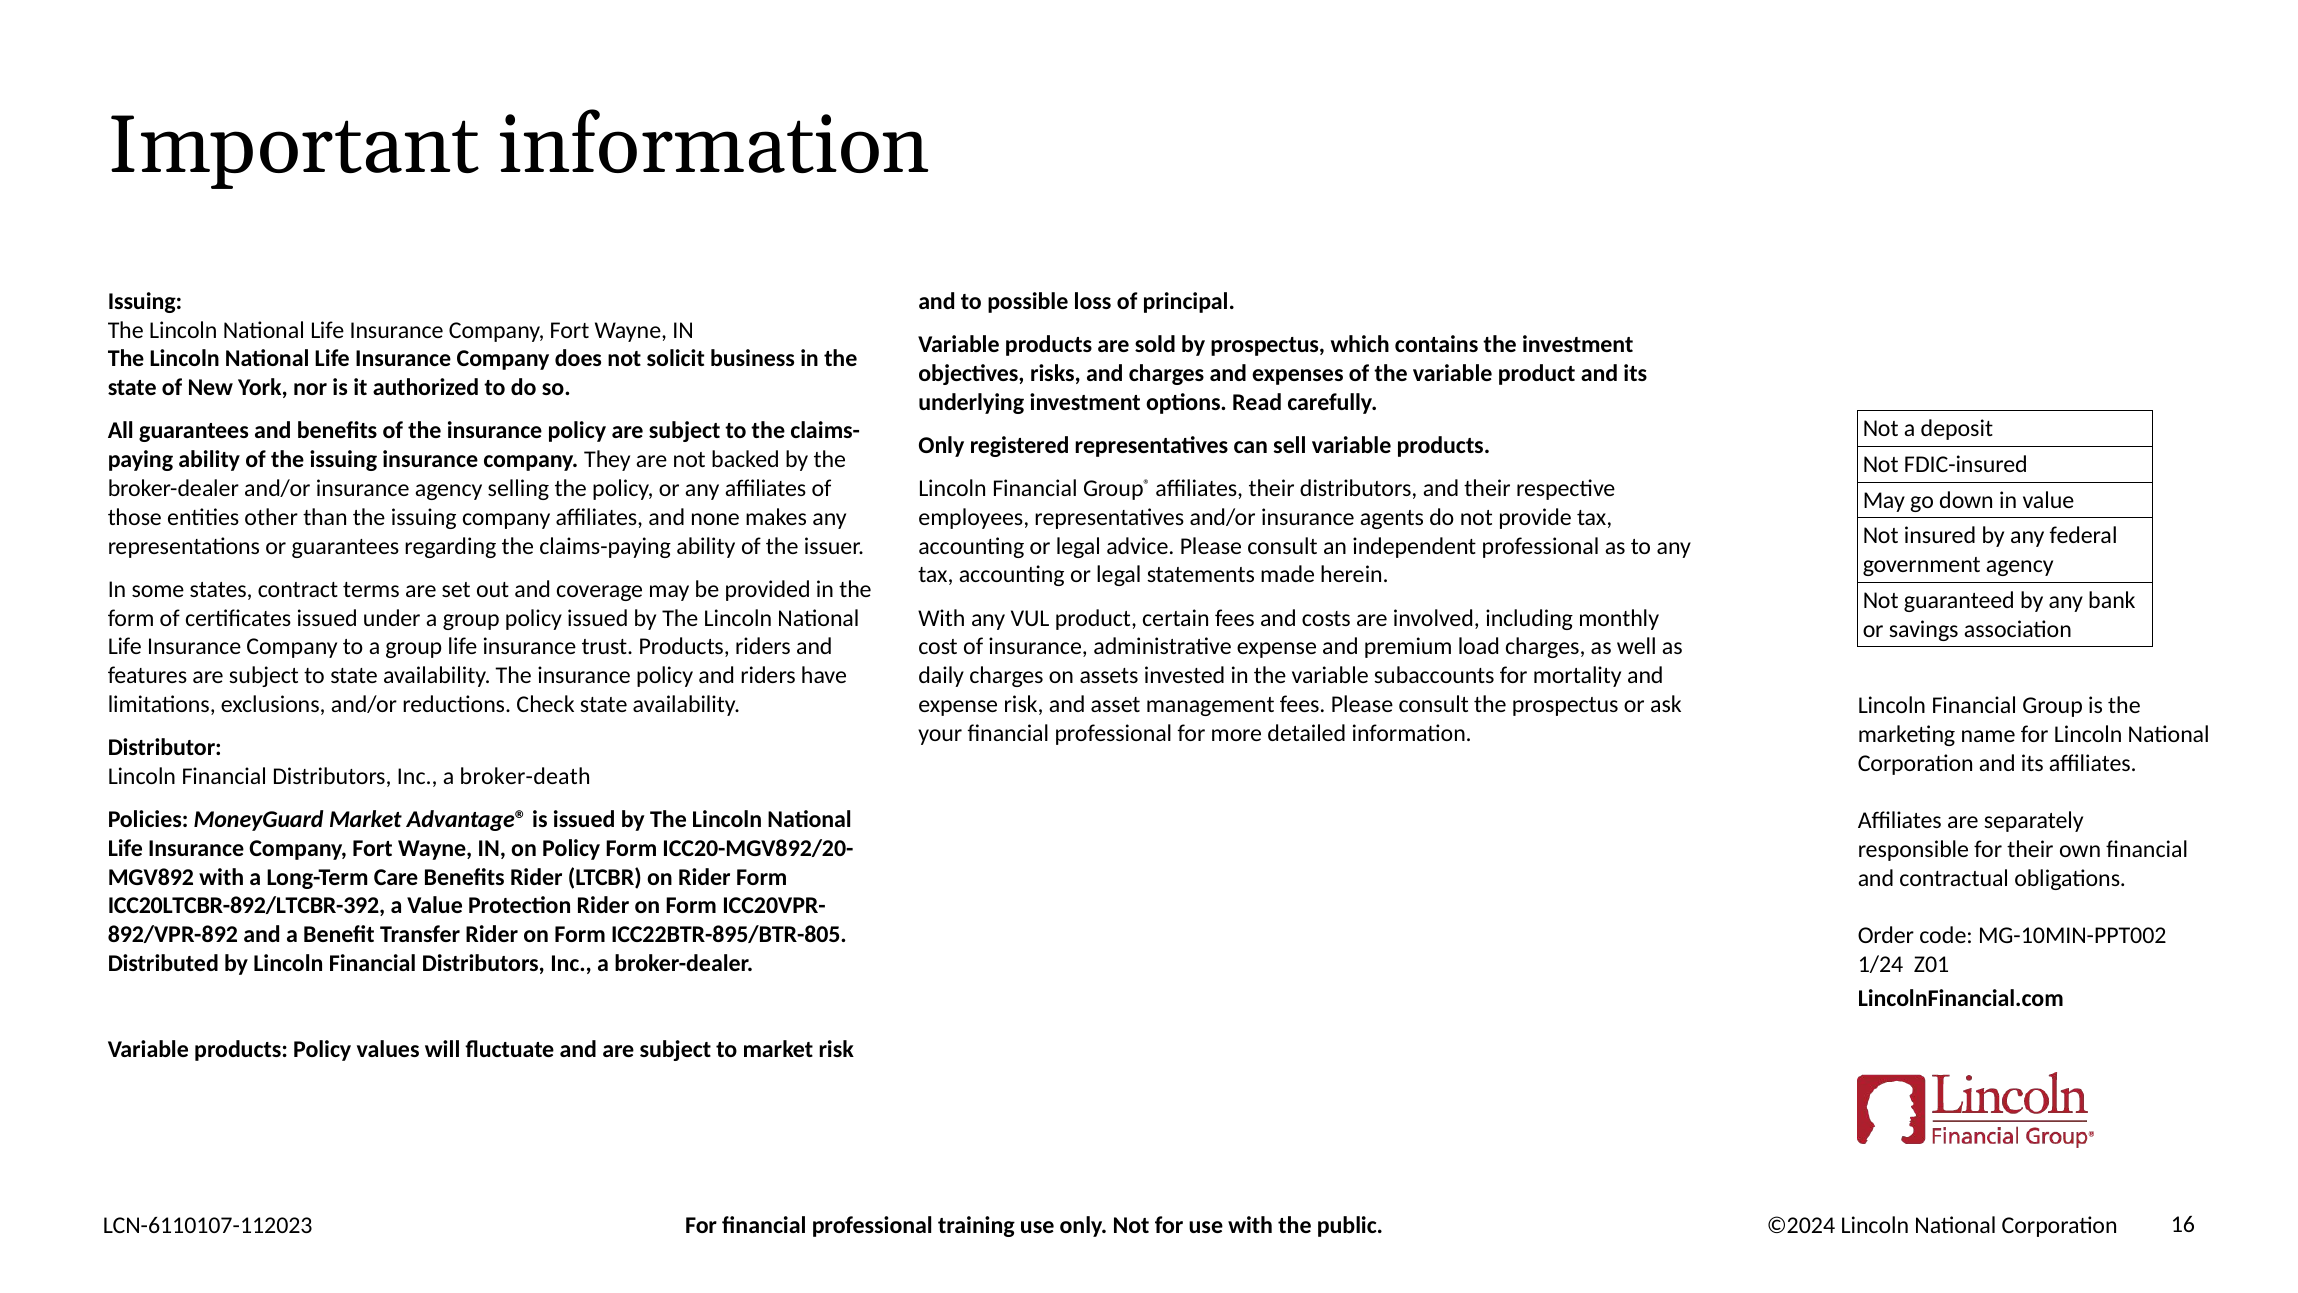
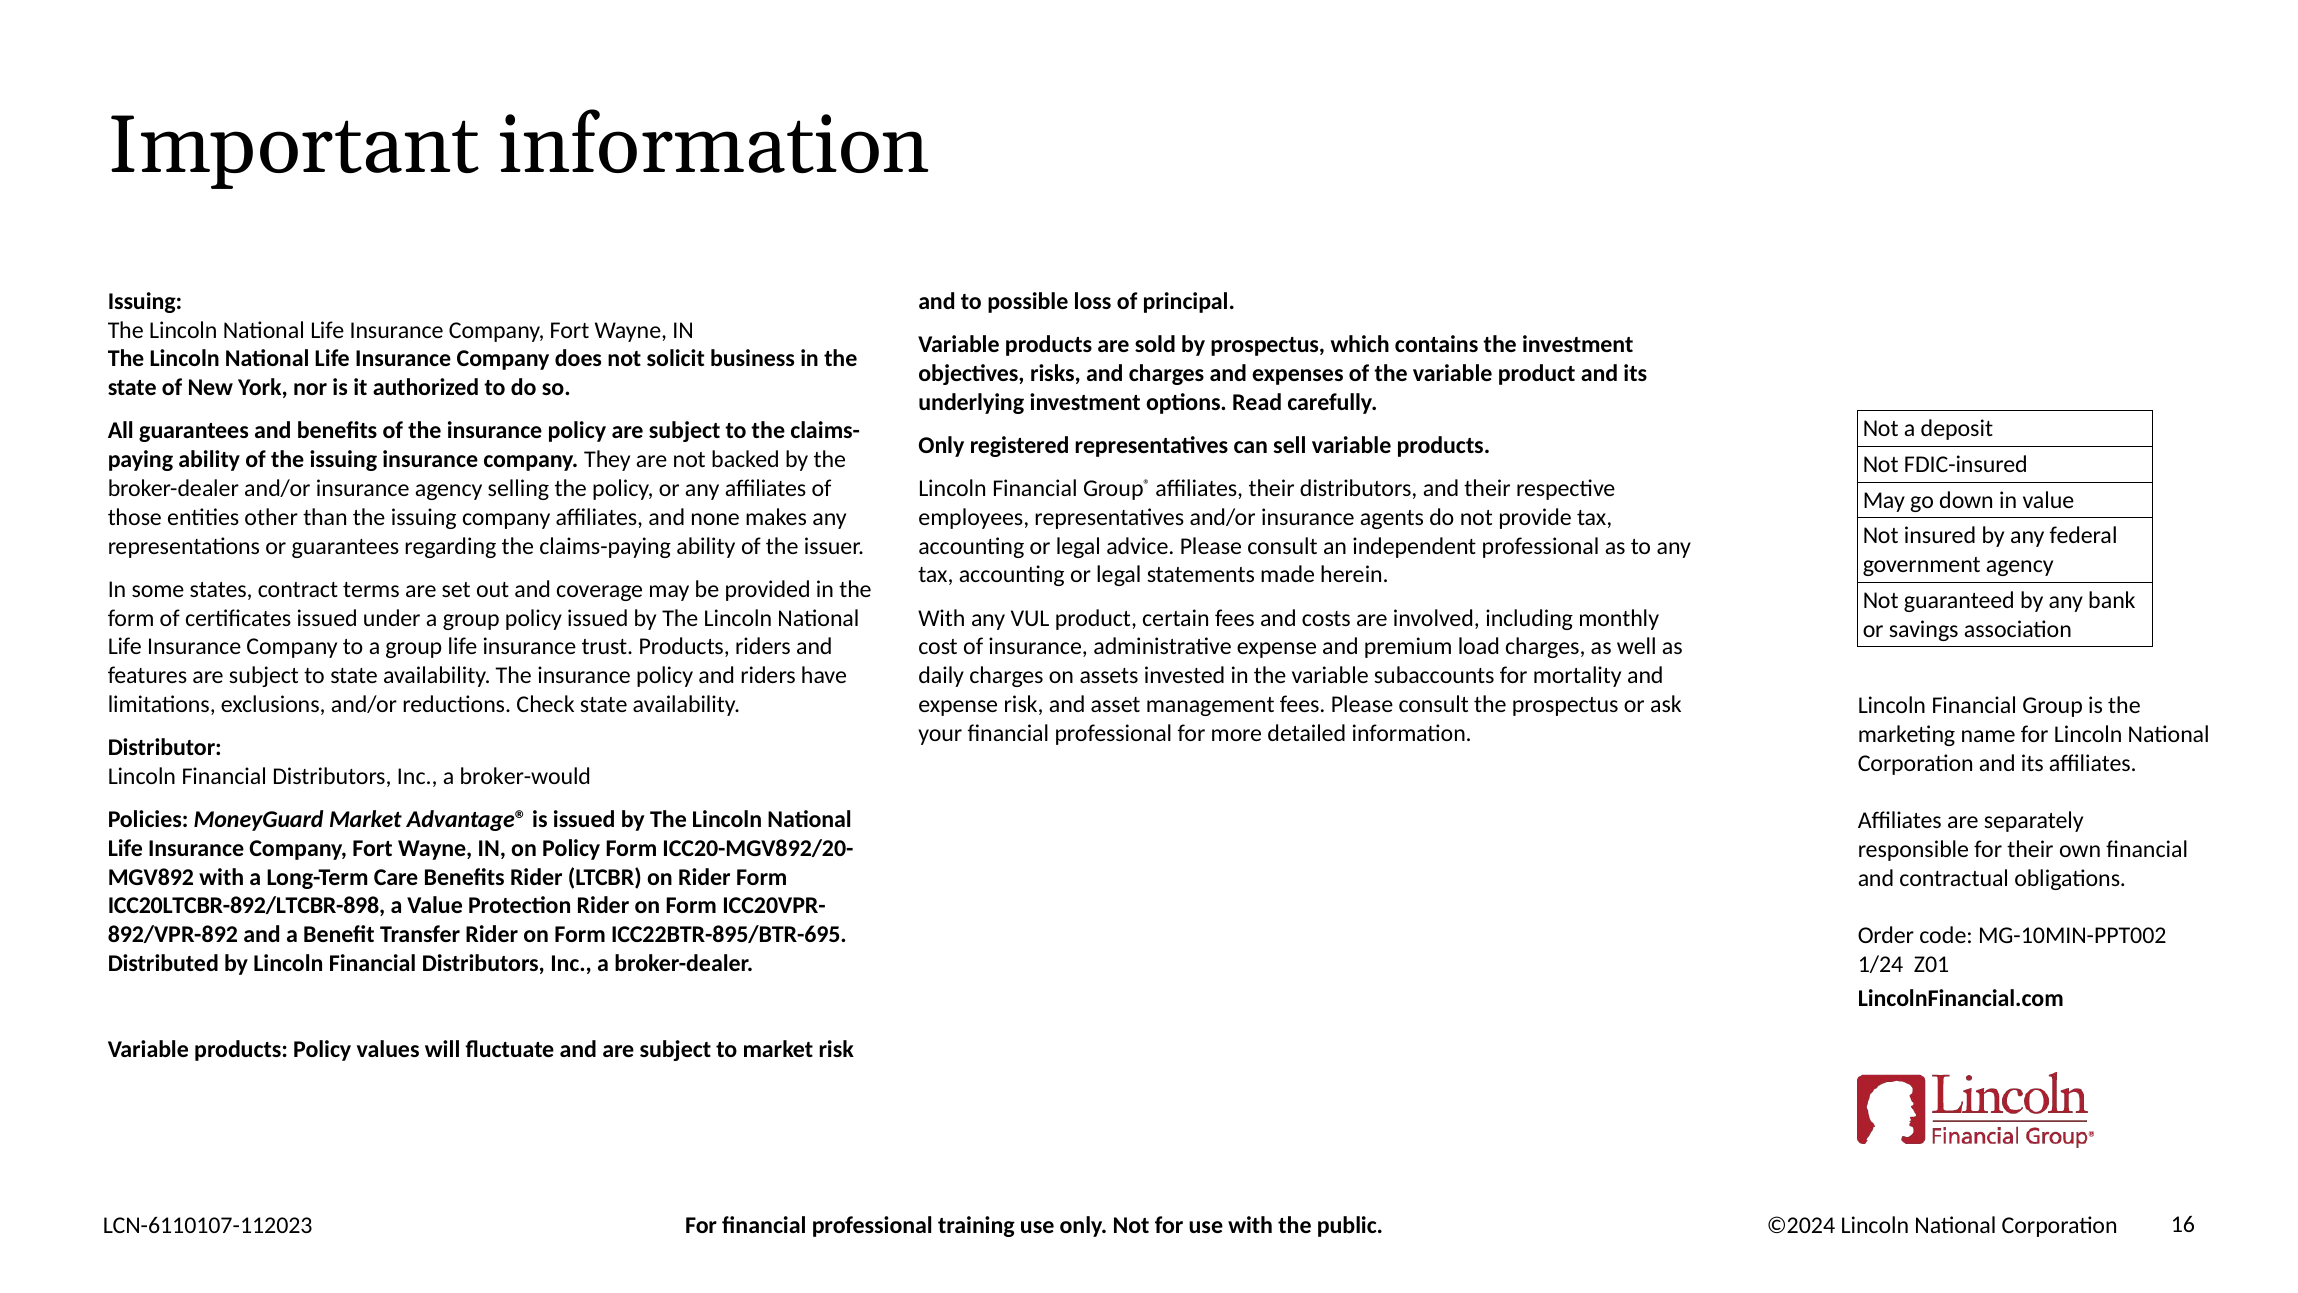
broker-death: broker-death -> broker-would
ICC20LTCBR-892/LTCBR-392: ICC20LTCBR-892/LTCBR-392 -> ICC20LTCBR-892/LTCBR-898
ICC22BTR-895/BTR-805: ICC22BTR-895/BTR-805 -> ICC22BTR-895/BTR-695
